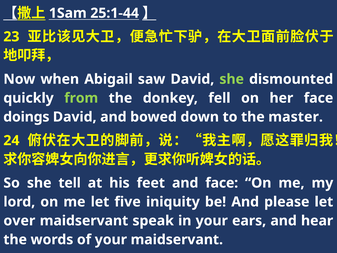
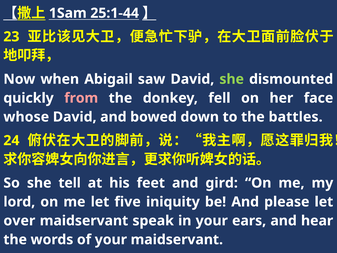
from colour: light green -> pink
doings: doings -> whose
master: master -> battles
and face: face -> gird
